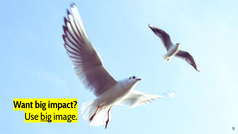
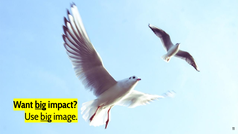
big at (41, 105) underline: none -> present
